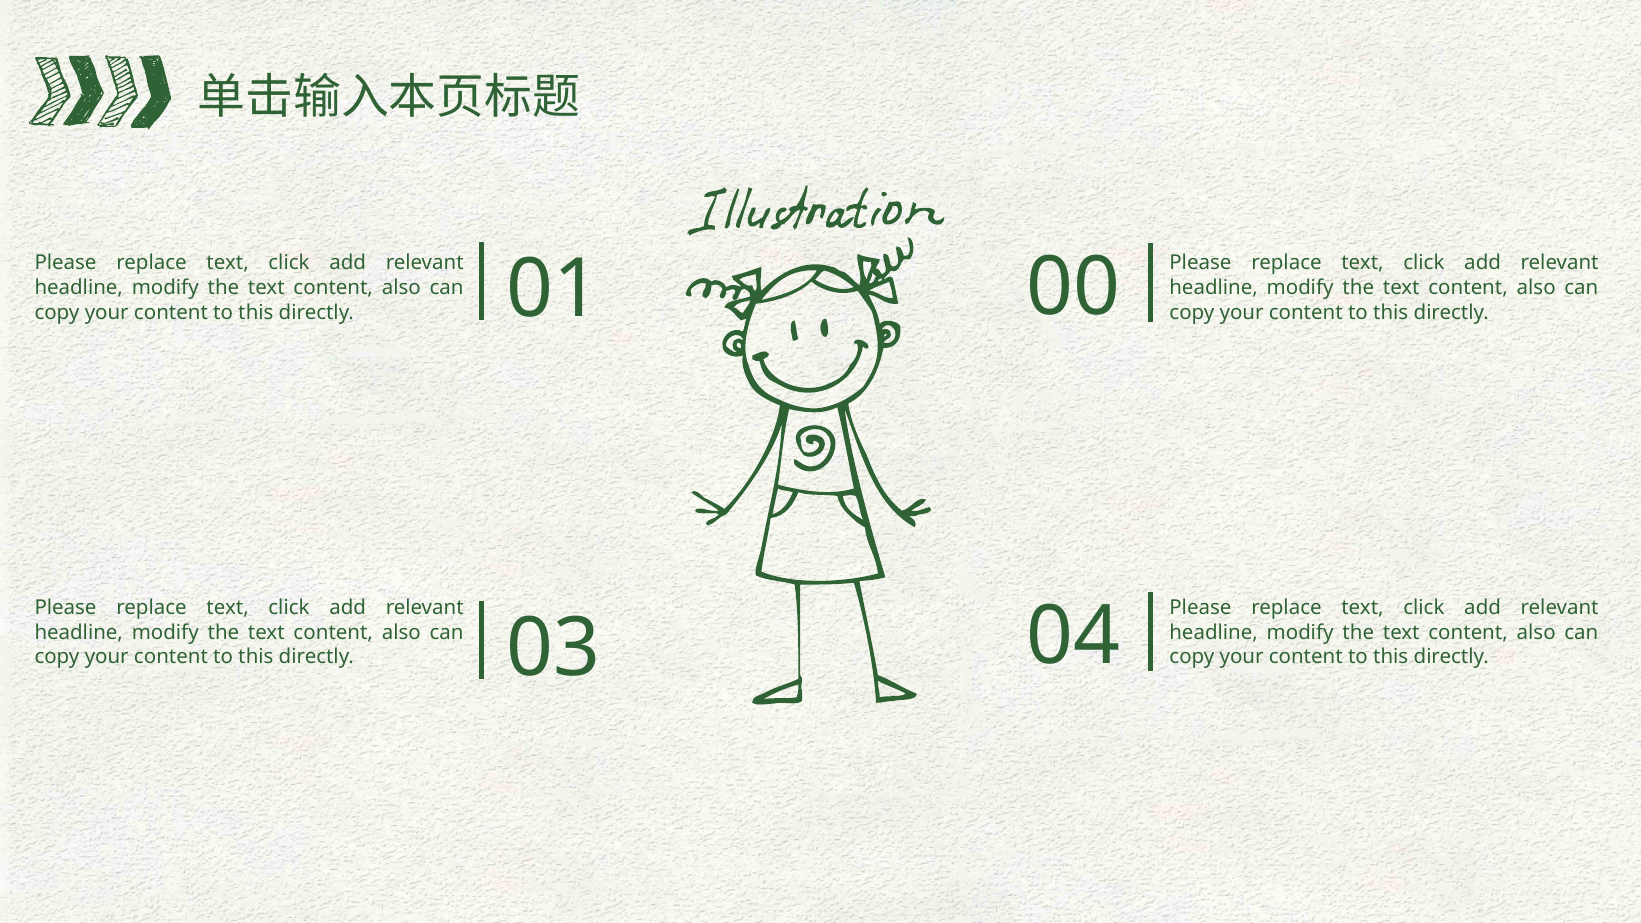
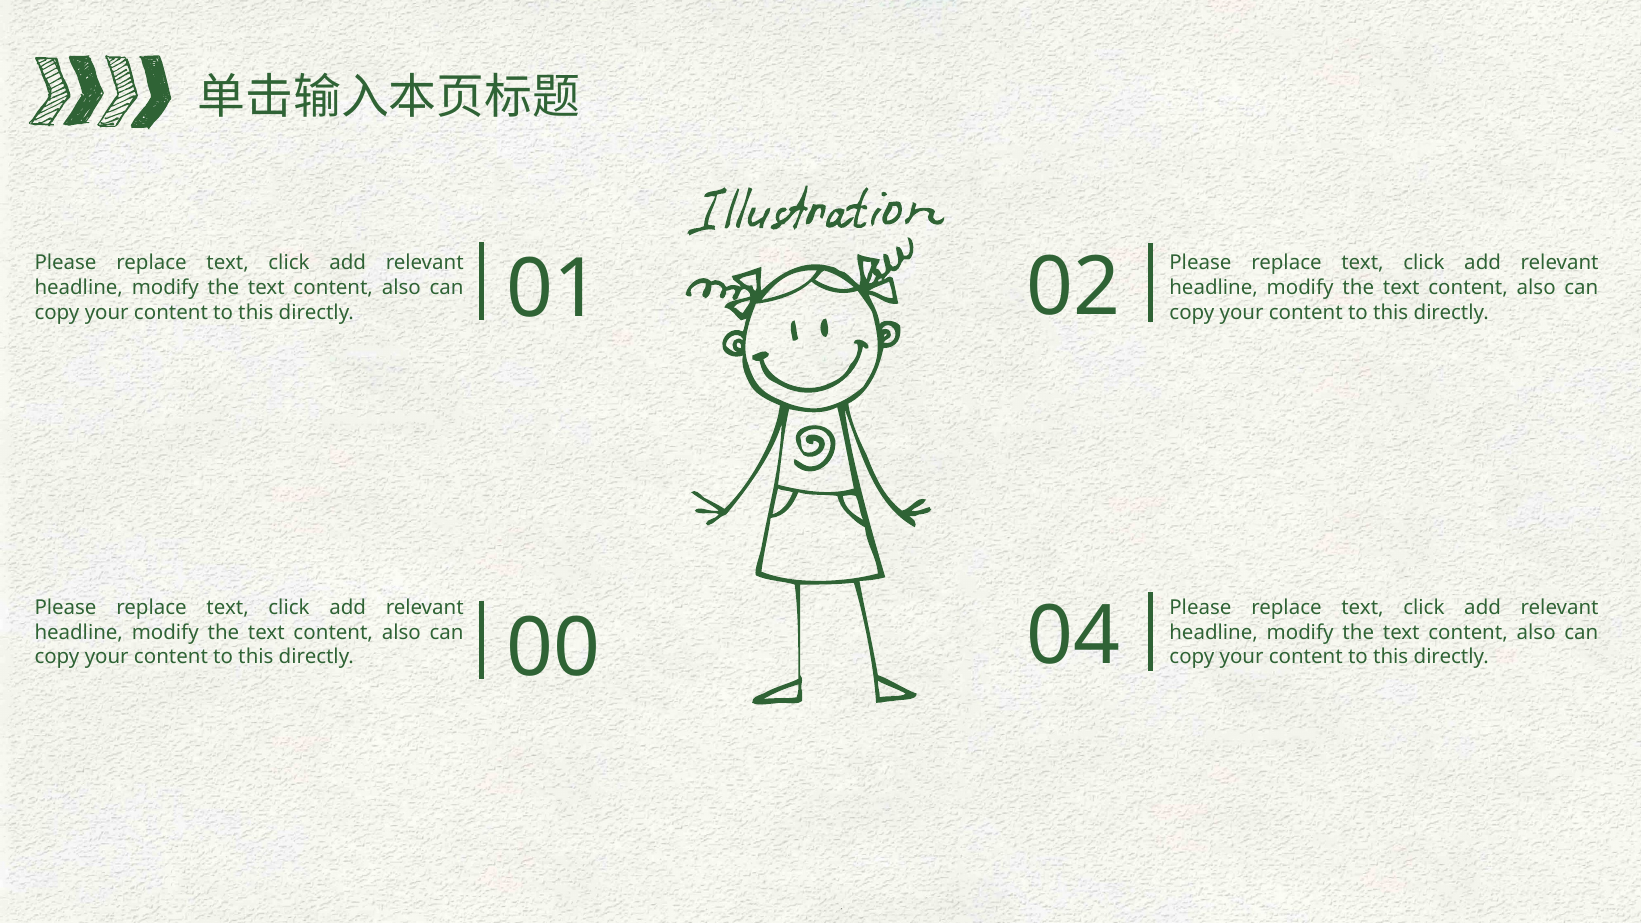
00: 00 -> 02
03: 03 -> 00
